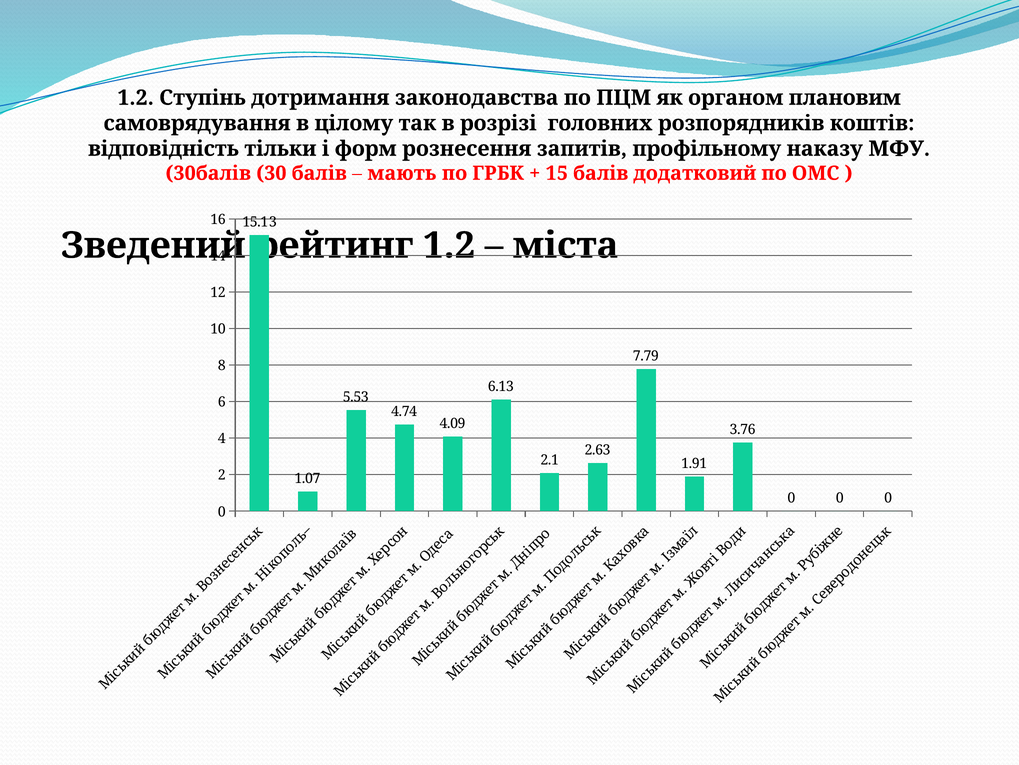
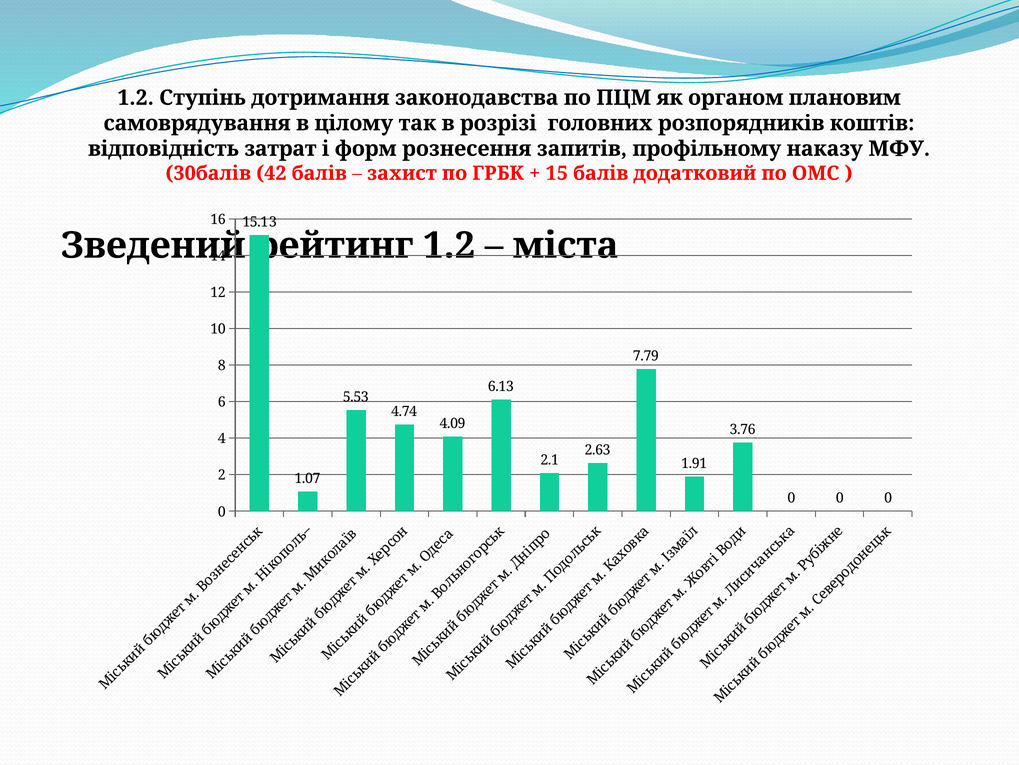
тільки: тільки -> затрат
30: 30 -> 42
мають: мають -> захист
